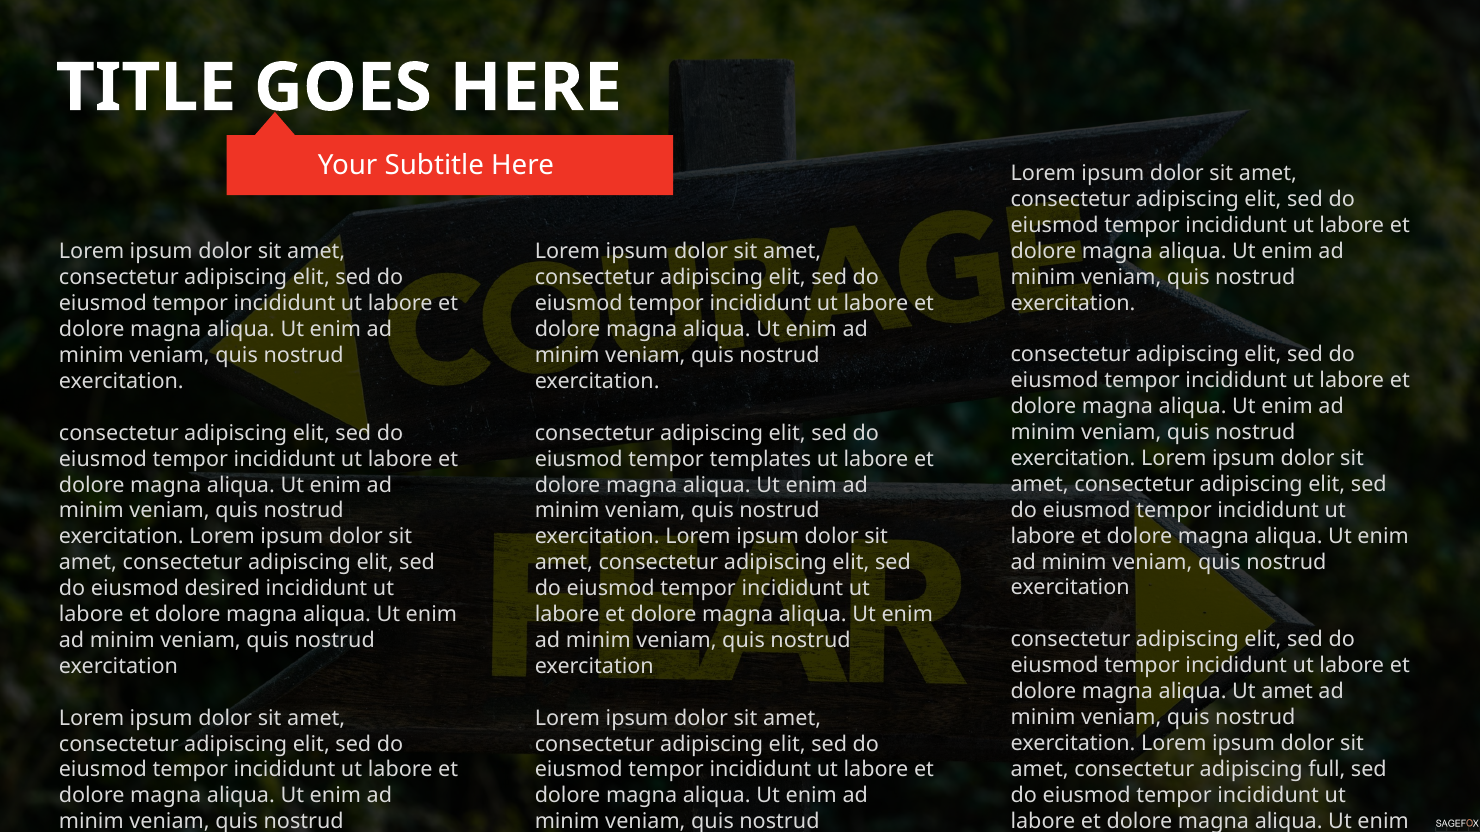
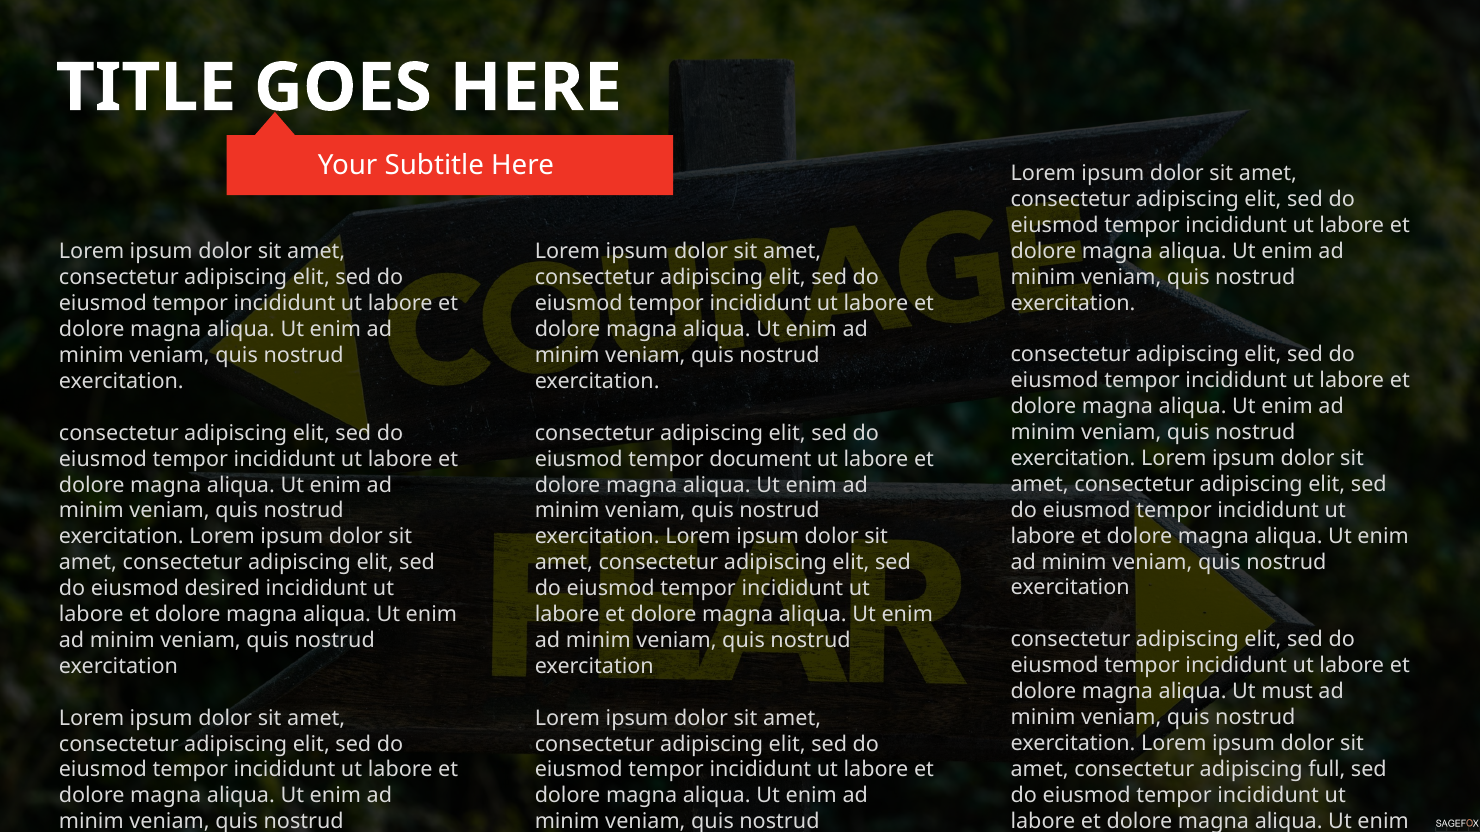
templates: templates -> document
Ut amet: amet -> must
